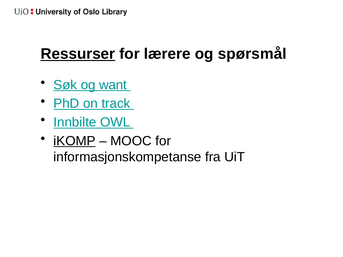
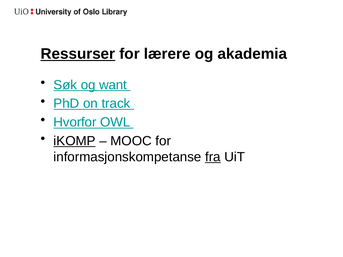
spørsmål: spørsmål -> akademia
Innbilte: Innbilte -> Hvorfor
fra underline: none -> present
